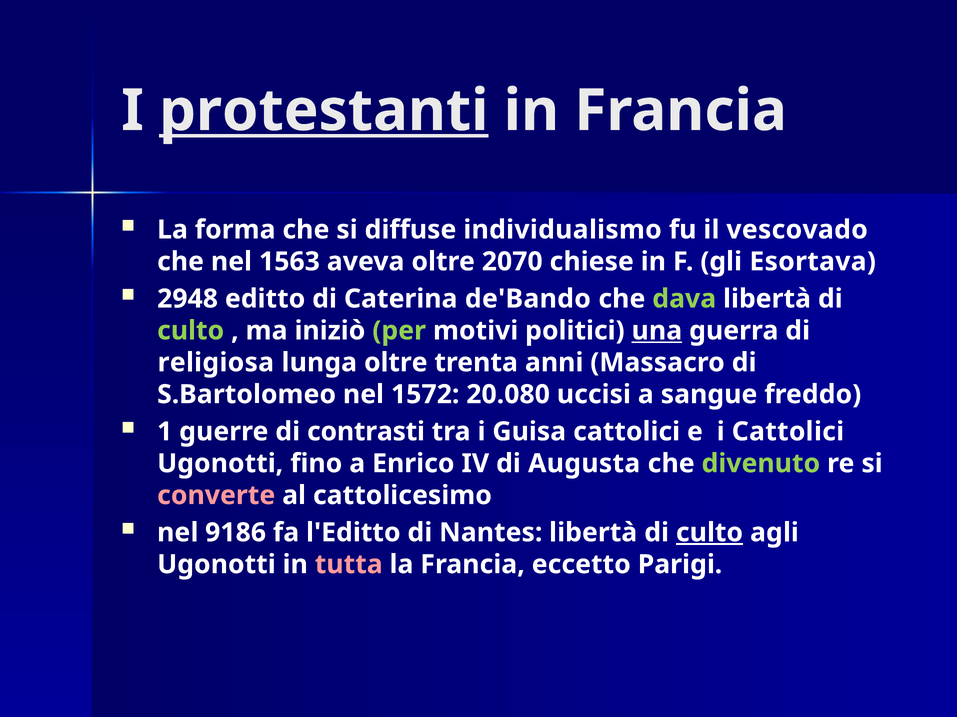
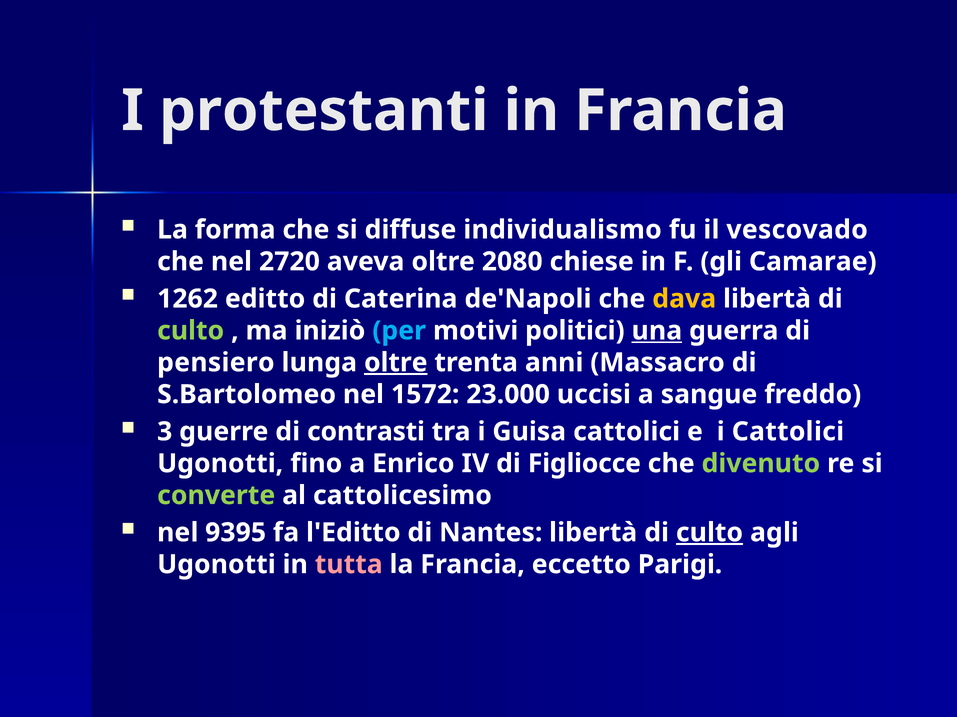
protestanti underline: present -> none
1563: 1563 -> 2720
2070: 2070 -> 2080
Esortava: Esortava -> Camarae
2948: 2948 -> 1262
de'Bando: de'Bando -> de'Napoli
dava colour: light green -> yellow
per colour: light green -> light blue
religiosa: religiosa -> pensiero
oltre at (396, 363) underline: none -> present
20.080: 20.080 -> 23.000
1: 1 -> 3
Augusta: Augusta -> Figliocce
converte colour: pink -> light green
9186: 9186 -> 9395
